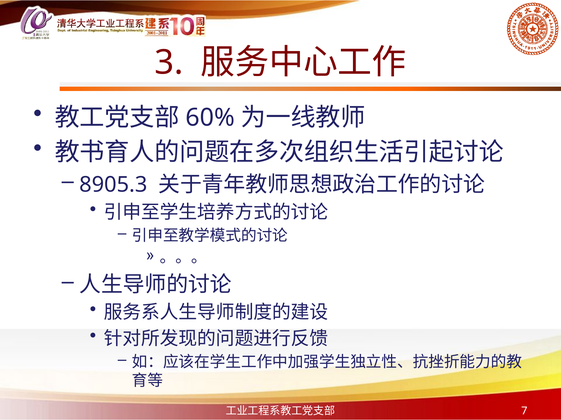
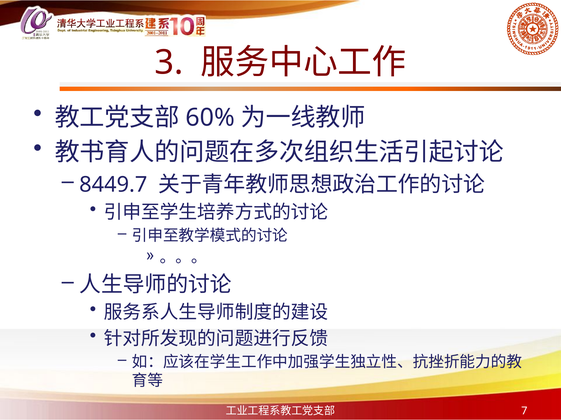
8905.3: 8905.3 -> 8449.7
